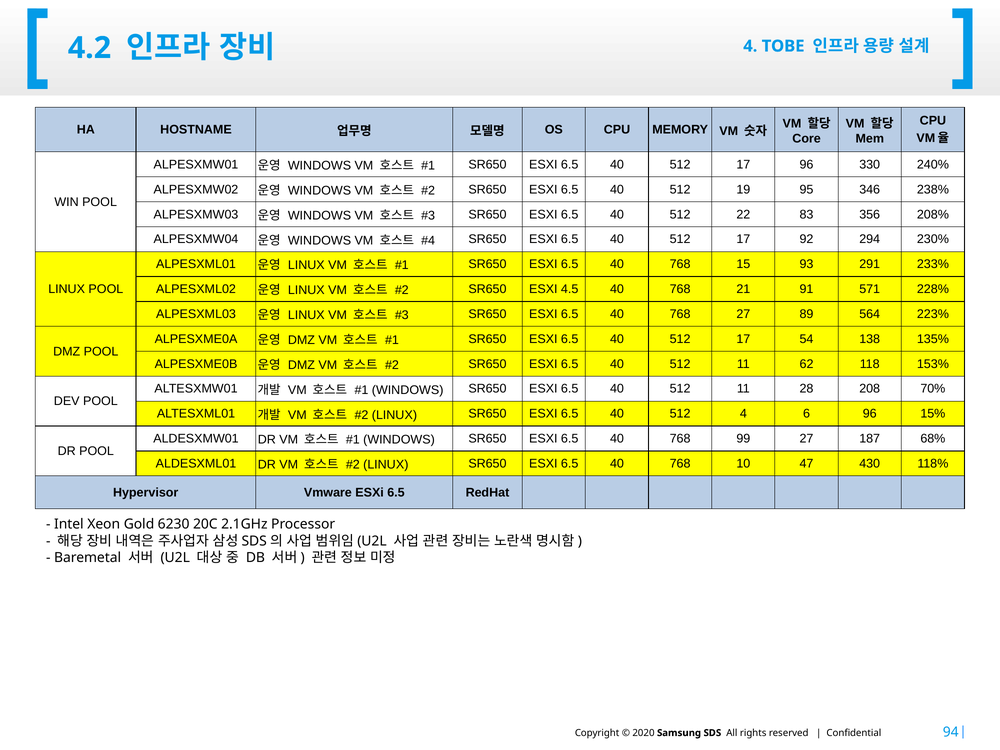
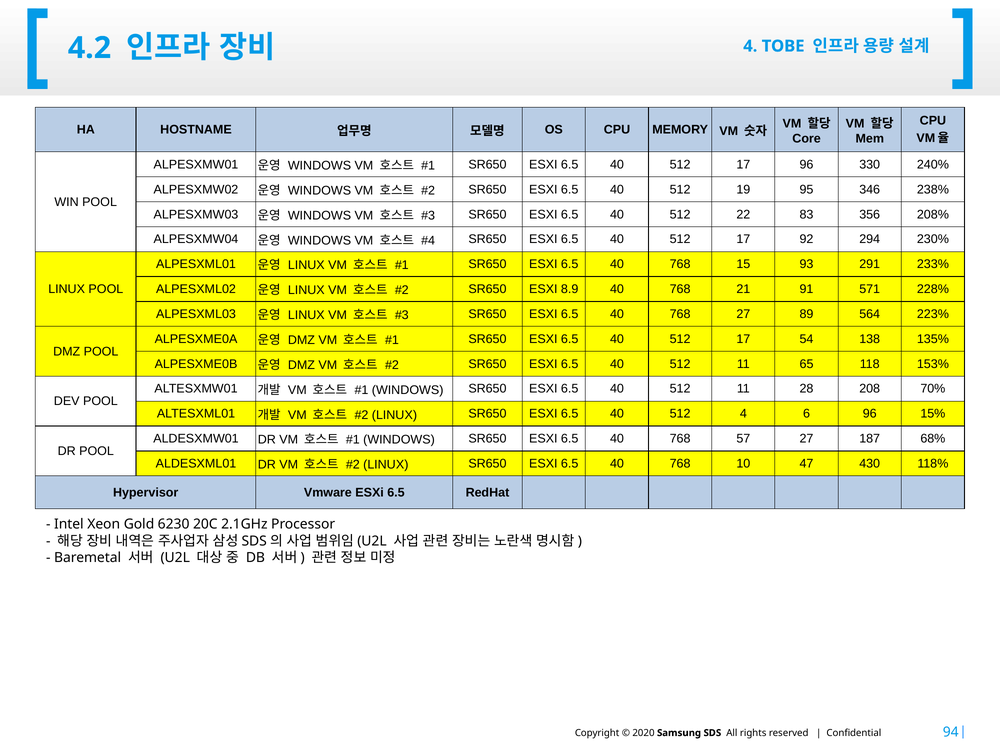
4.5: 4.5 -> 8.9
62: 62 -> 65
99: 99 -> 57
